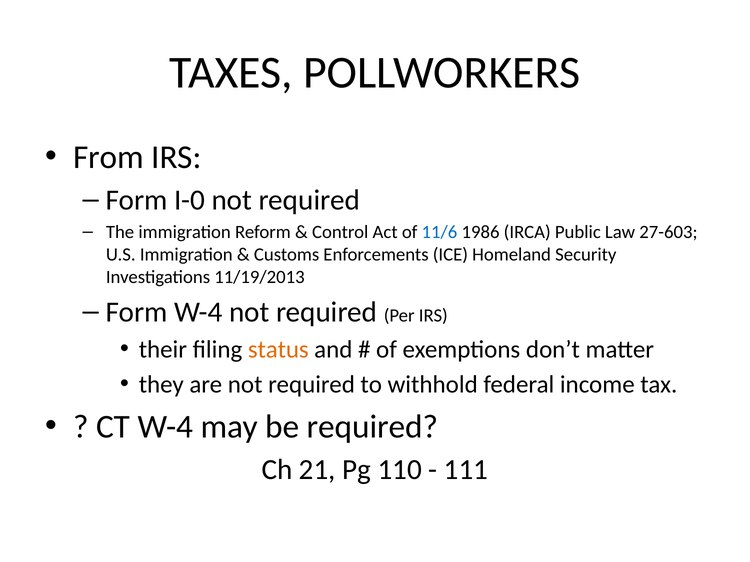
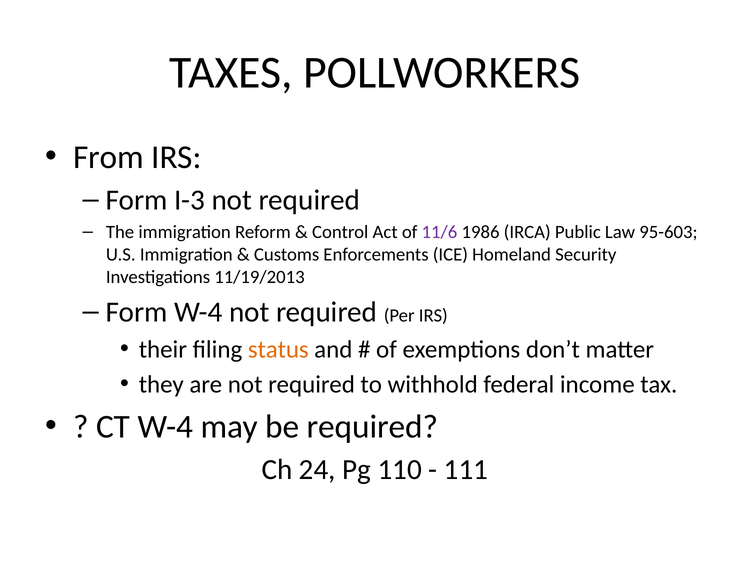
I-0: I-0 -> I-3
11/6 colour: blue -> purple
27-603: 27-603 -> 95-603
21: 21 -> 24
